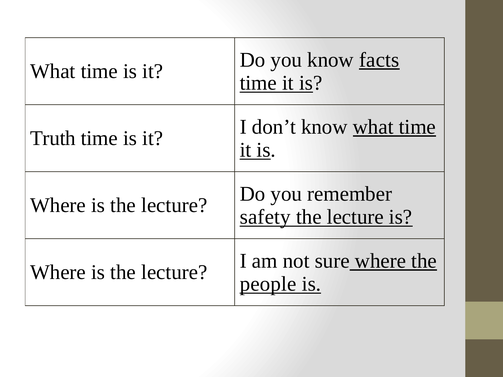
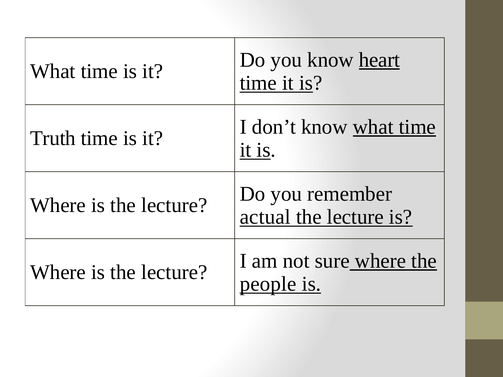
facts: facts -> heart
safety: safety -> actual
